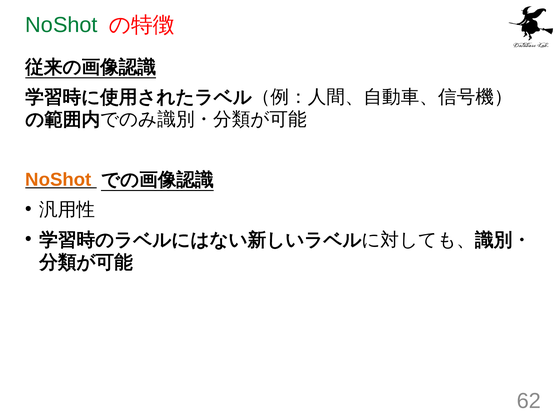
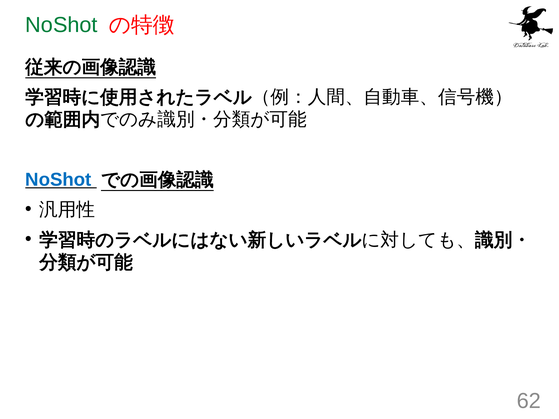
NoShot at (58, 180) colour: orange -> blue
